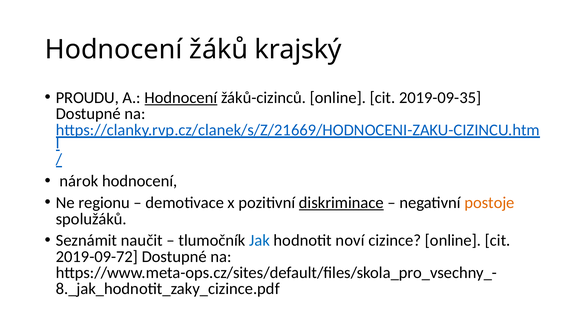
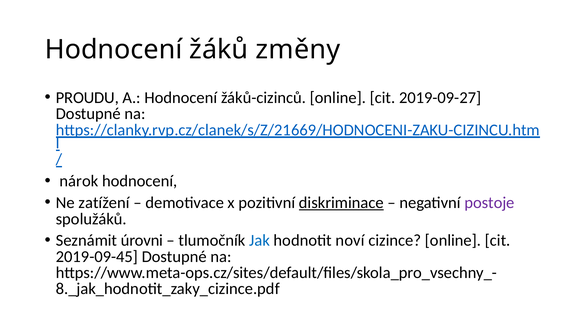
krajský: krajský -> změny
Hodnocení at (181, 98) underline: present -> none
2019-09-35: 2019-09-35 -> 2019-09-27
regionu: regionu -> zatížení
postoje colour: orange -> purple
naučit: naučit -> úrovni
2019-09-72: 2019-09-72 -> 2019-09-45
